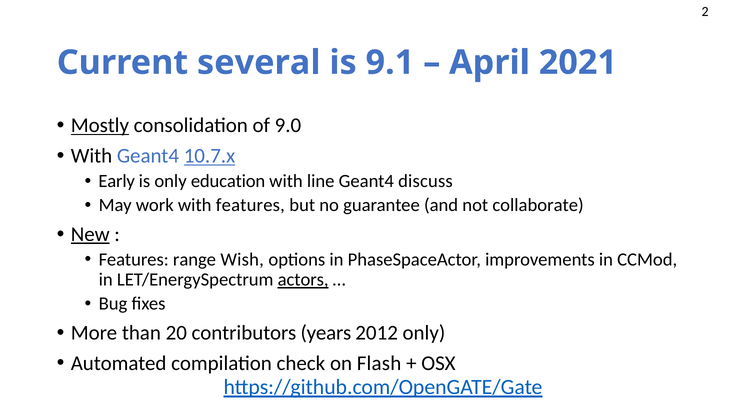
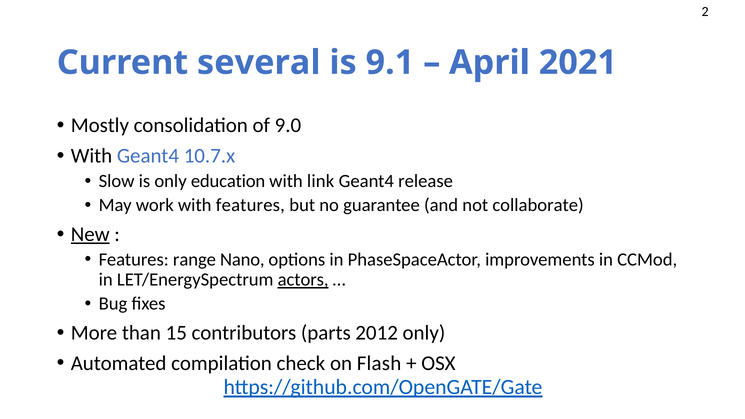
Mostly underline: present -> none
10.7.x underline: present -> none
Early: Early -> Slow
line: line -> link
discuss: discuss -> release
Wish: Wish -> Nano
20: 20 -> 15
years: years -> parts
